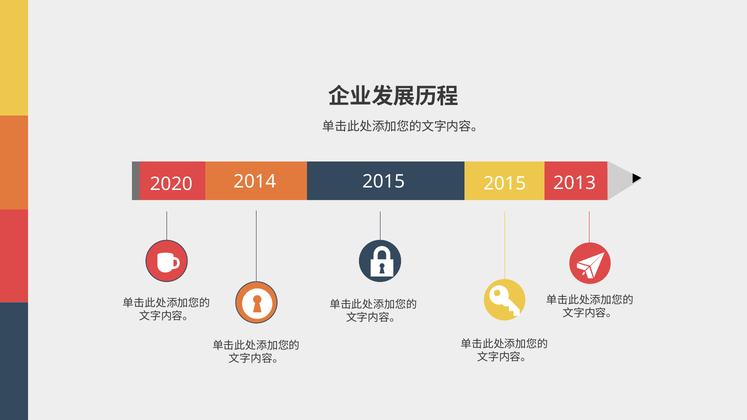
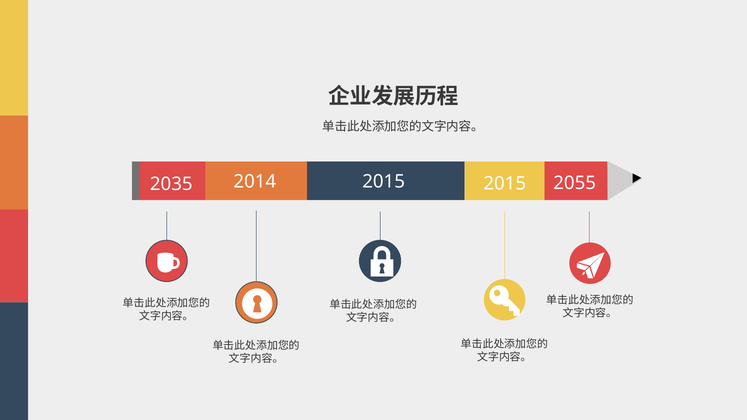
2020: 2020 -> 2035
2013: 2013 -> 2055
